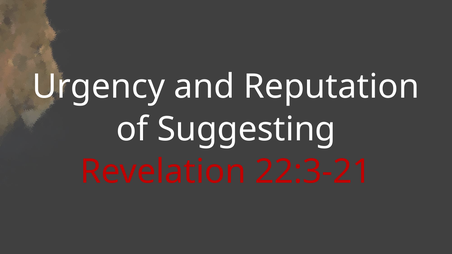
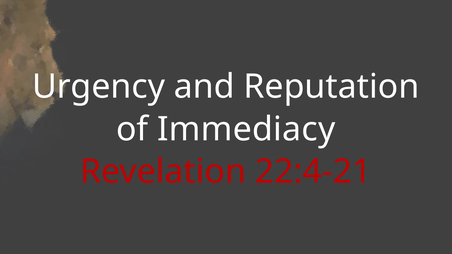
Suggesting: Suggesting -> Immediacy
22:3-21: 22:3-21 -> 22:4-21
